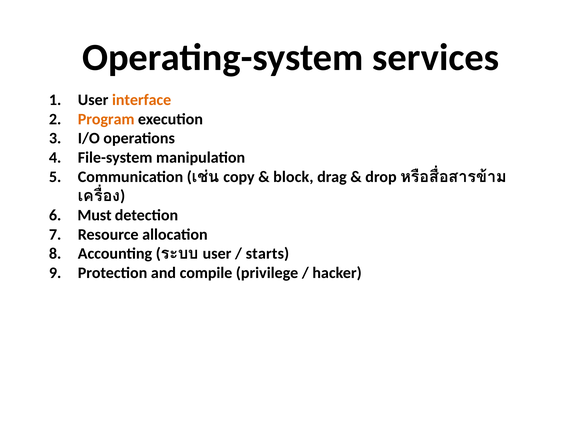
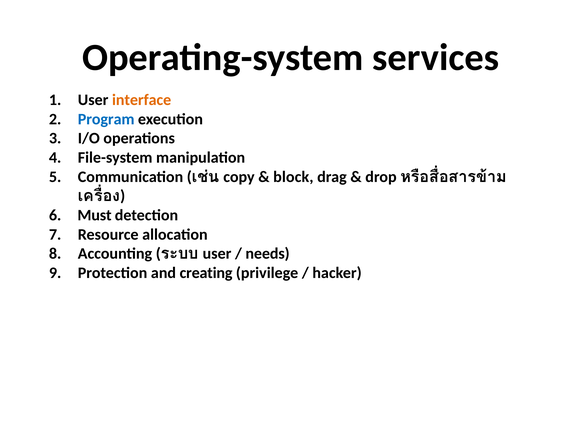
Program colour: orange -> blue
starts: starts -> needs
compile: compile -> creating
